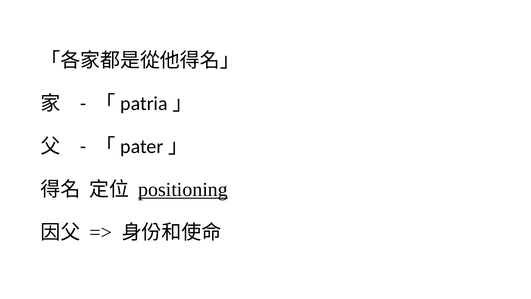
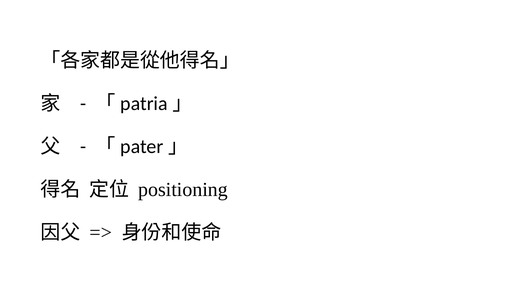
positioning underline: present -> none
